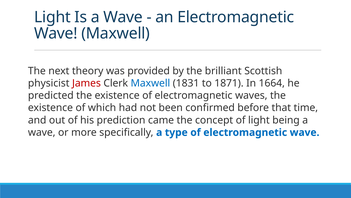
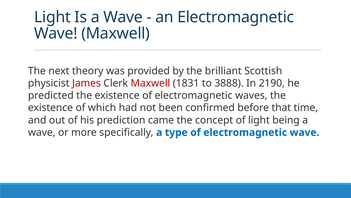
Maxwell at (150, 83) colour: blue -> red
1871: 1871 -> 3888
1664: 1664 -> 2190
